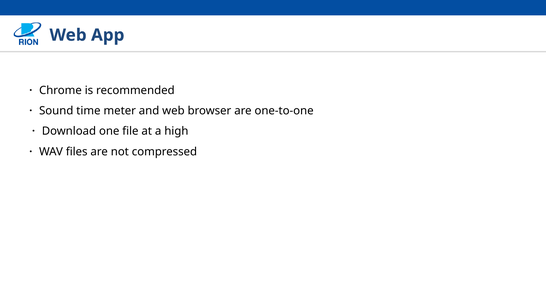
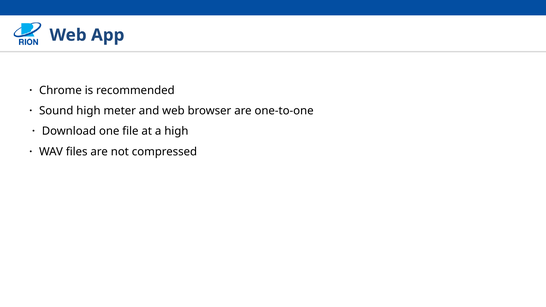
time at (88, 111): time -> high
